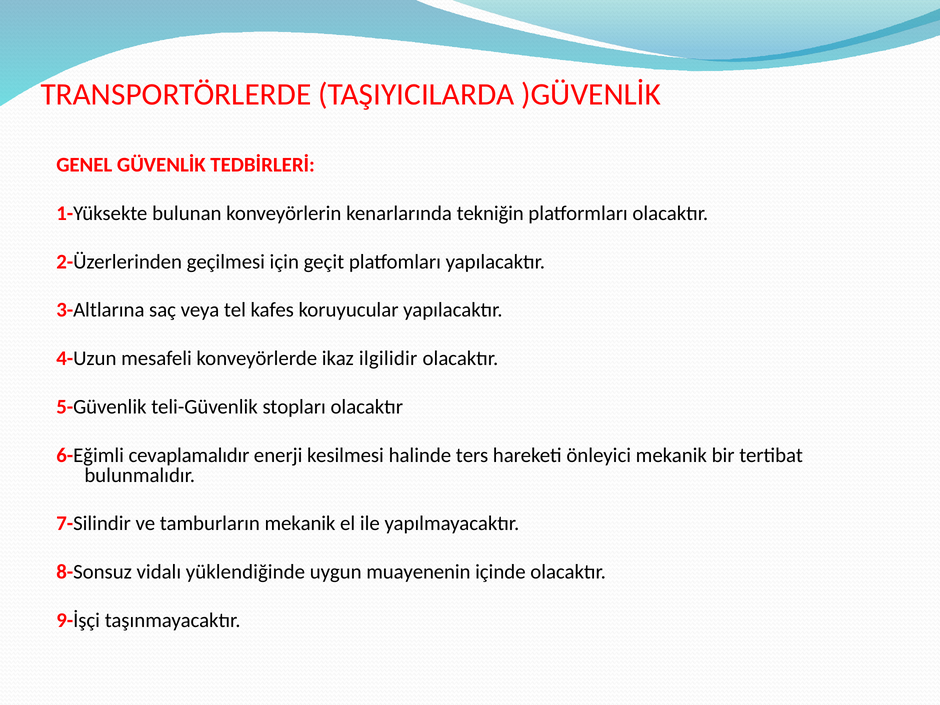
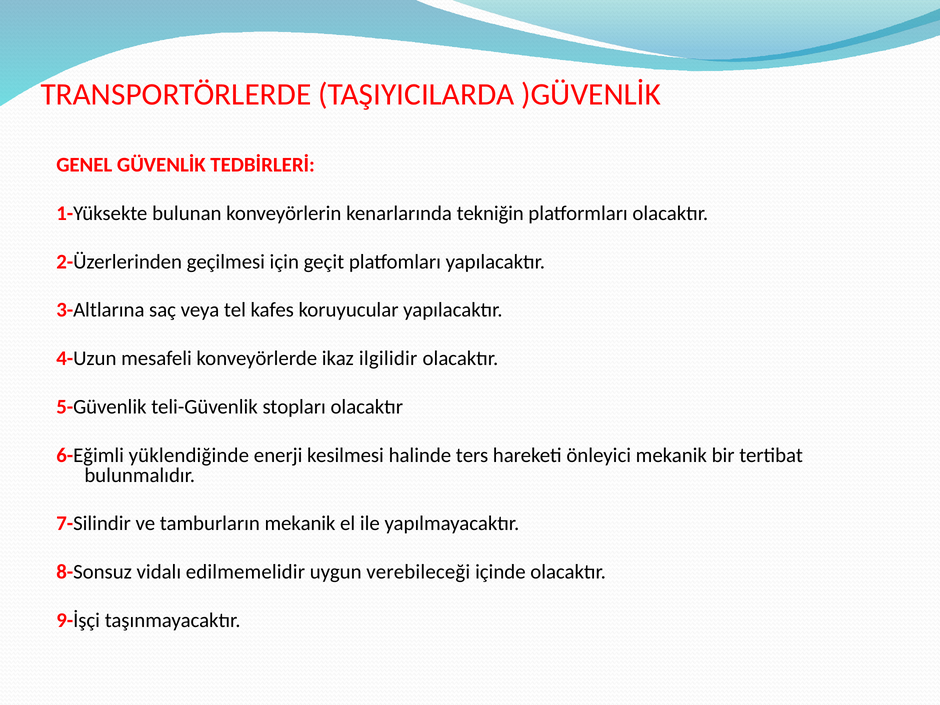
cevaplamalıdır: cevaplamalıdır -> yüklendiğinde
yüklendiğinde: yüklendiğinde -> edilmemelidir
muayenenin: muayenenin -> verebileceği
